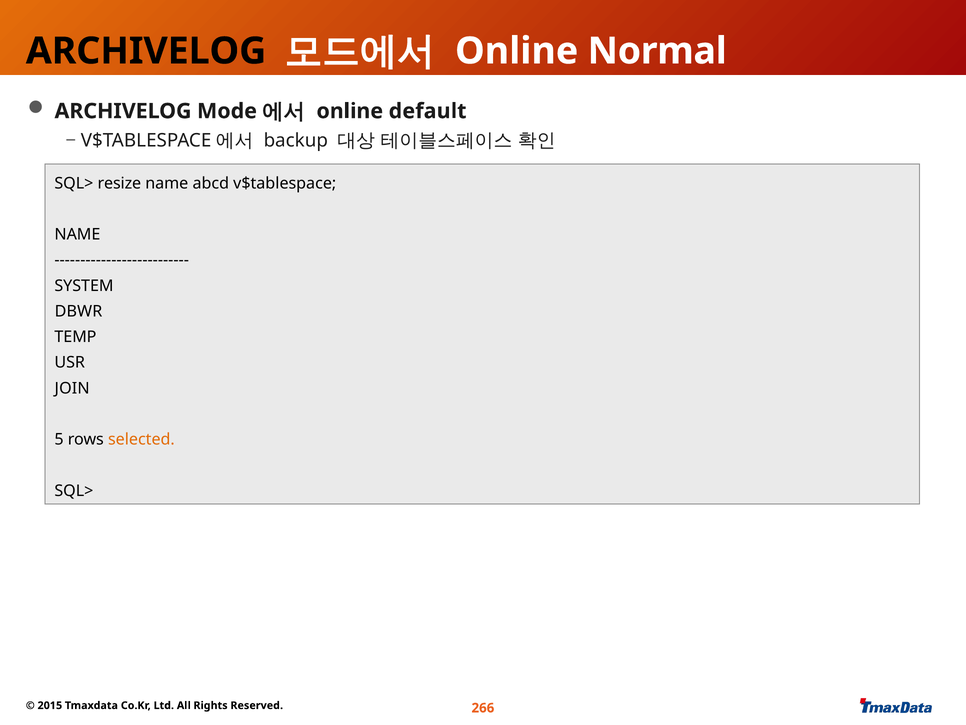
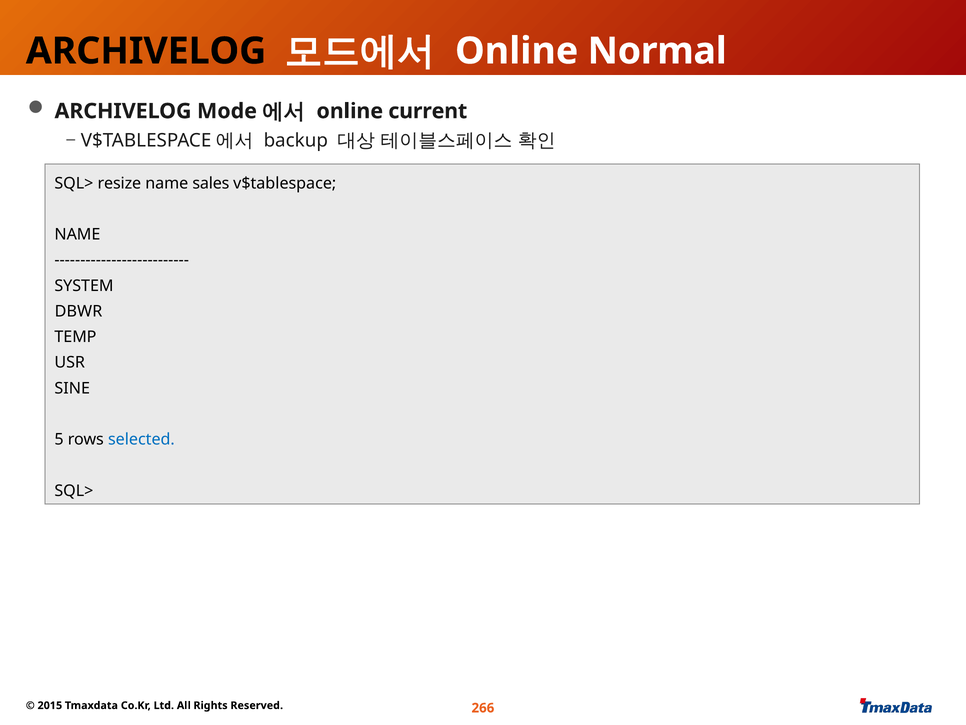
default: default -> current
abcd: abcd -> sales
JOIN: JOIN -> SINE
selected colour: orange -> blue
